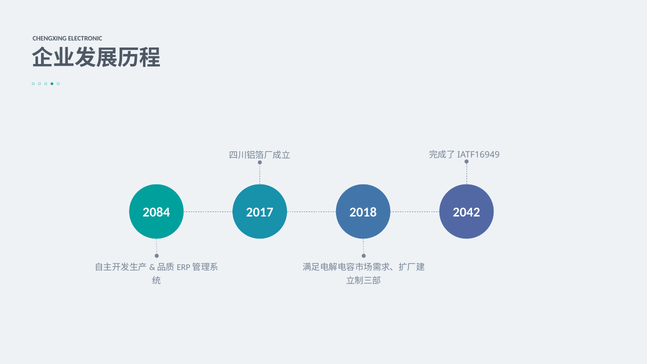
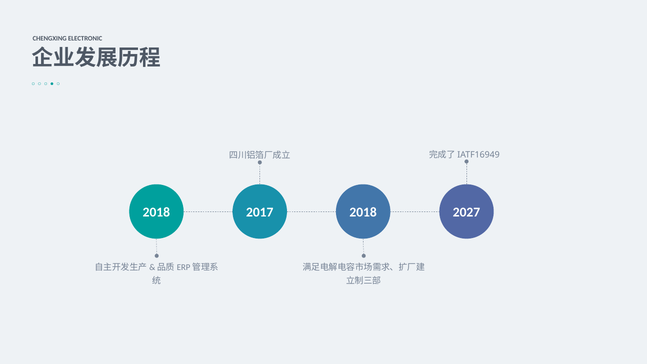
2084 at (156, 212): 2084 -> 2018
2042: 2042 -> 2027
